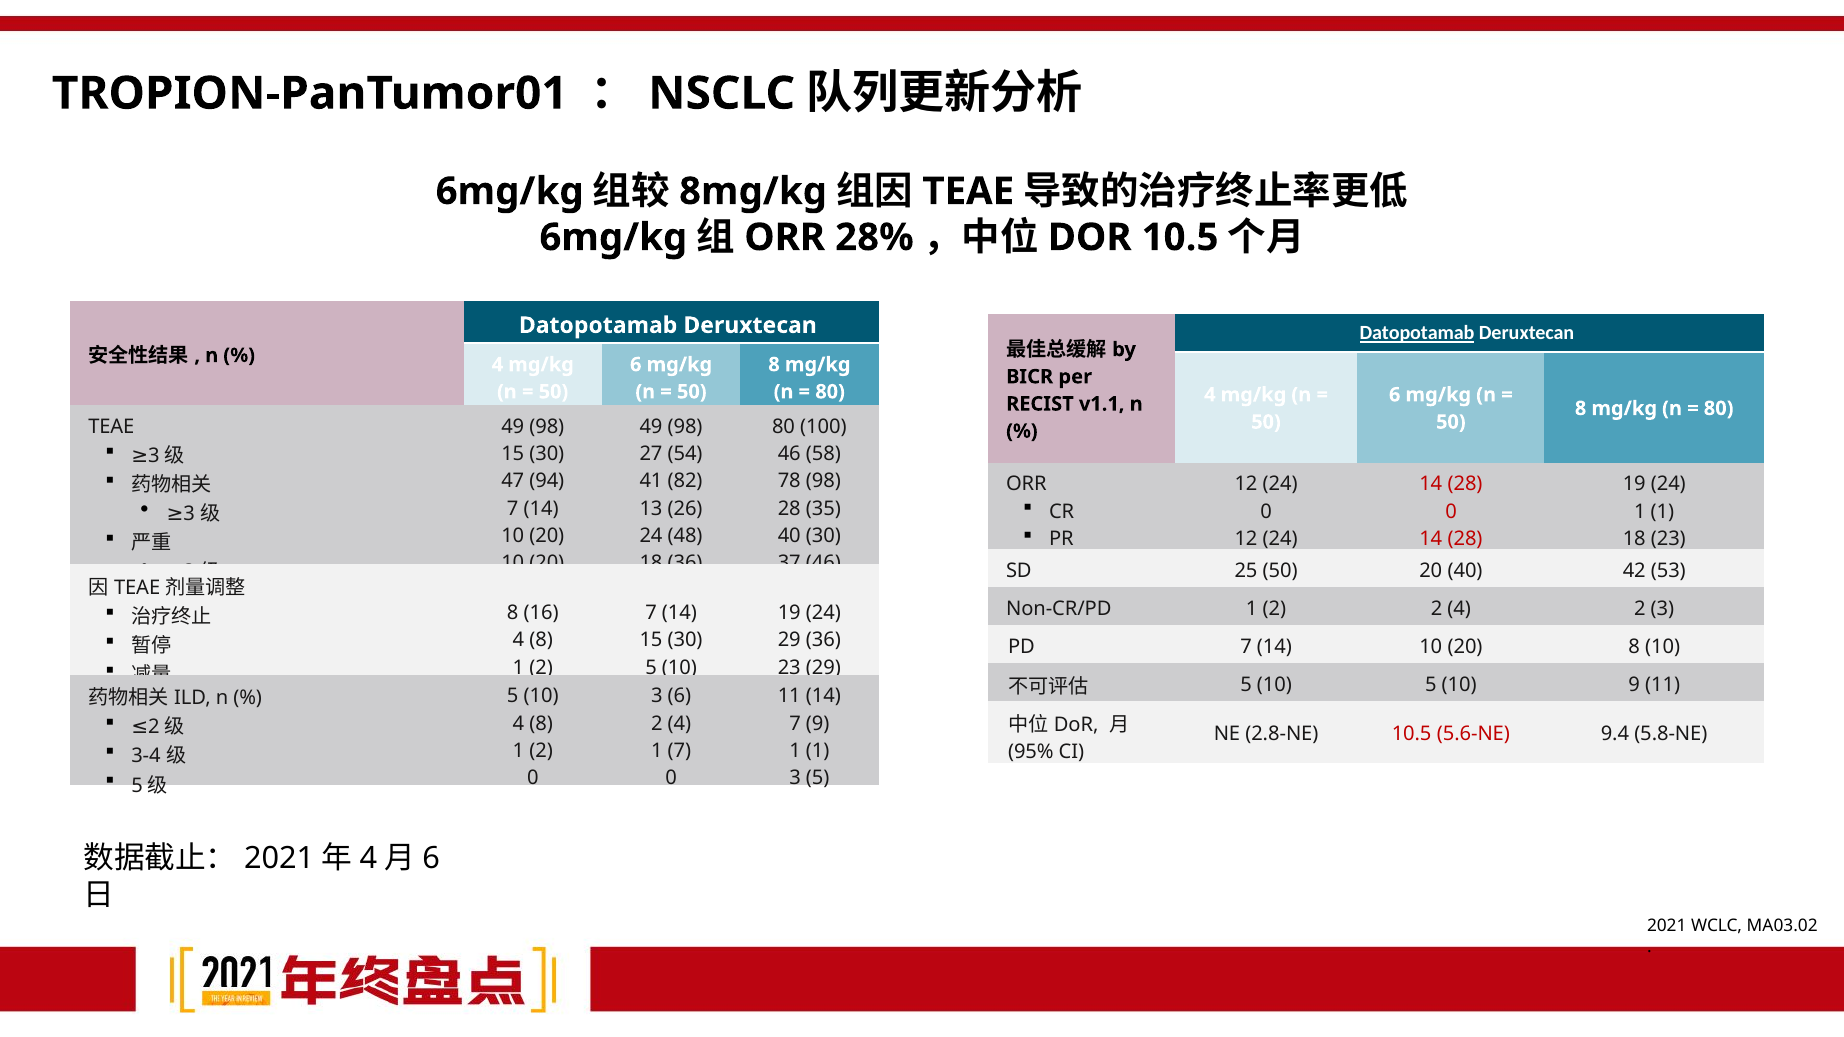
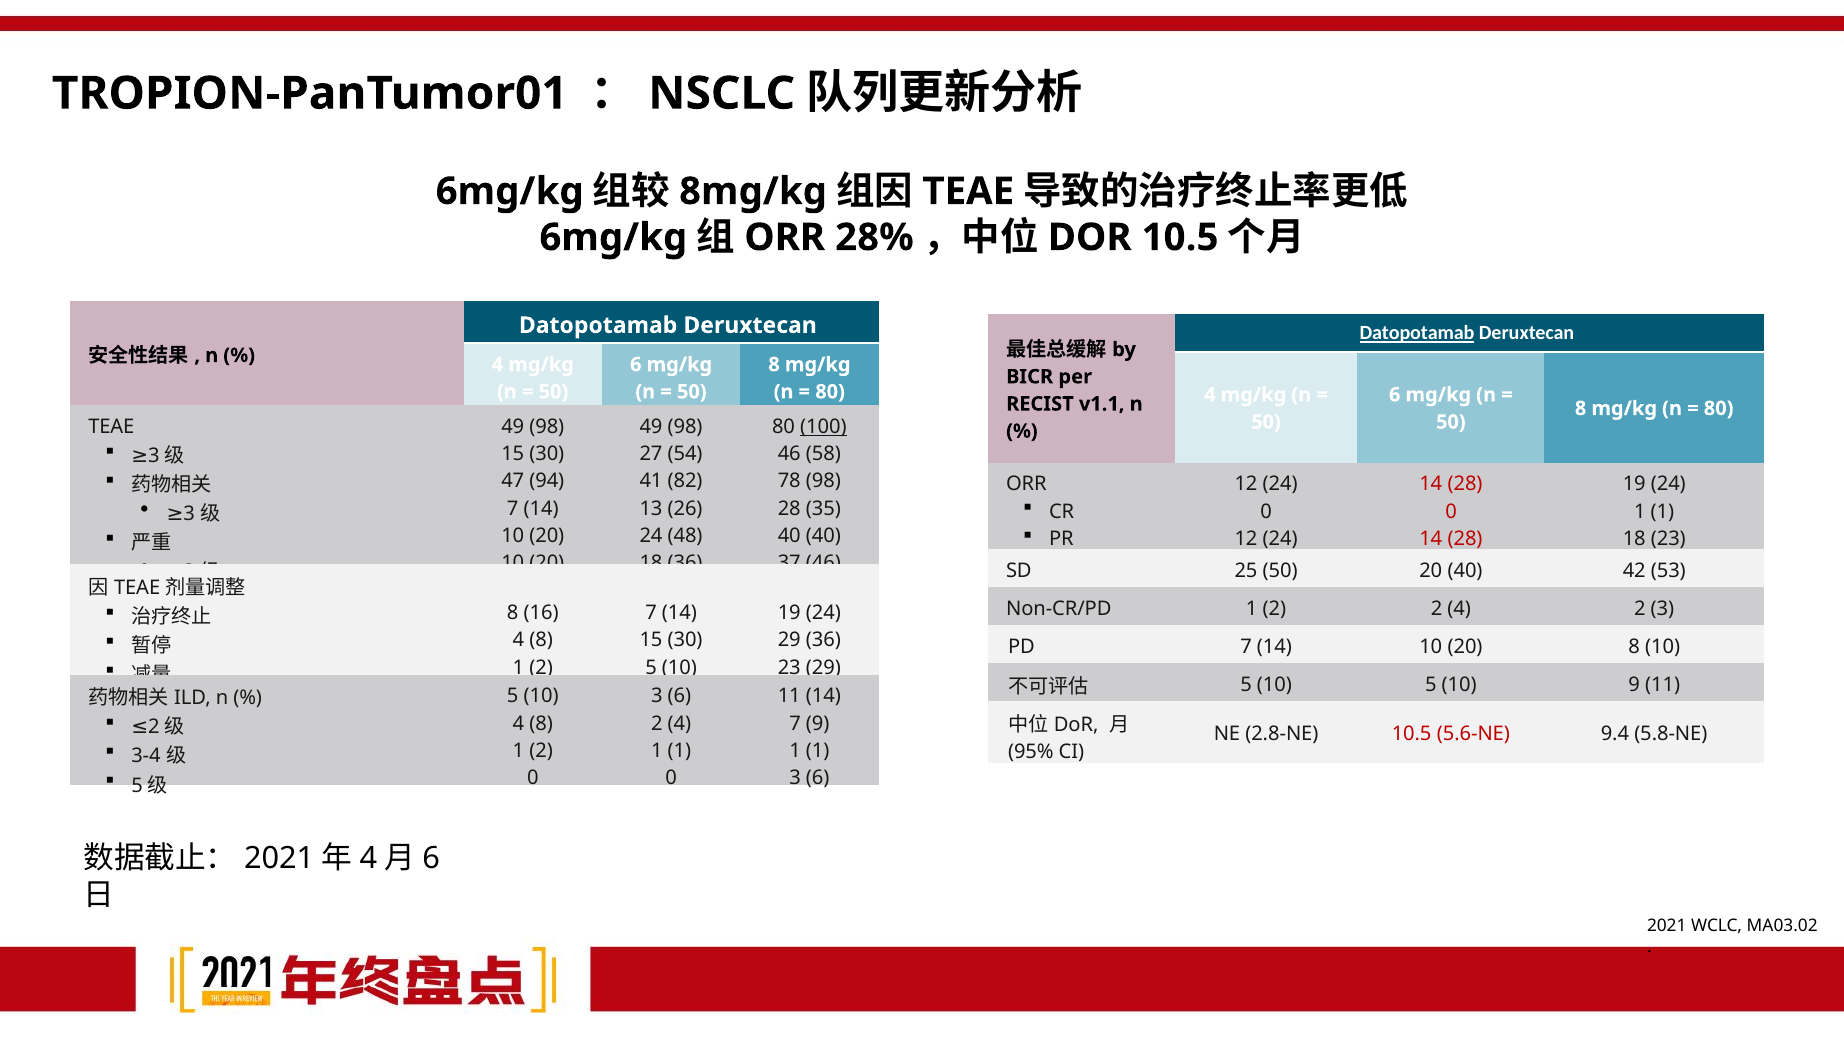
100 underline: none -> present
40 30: 30 -> 40
7 at (679, 751): 7 -> 1
5 at (818, 778): 5 -> 6
